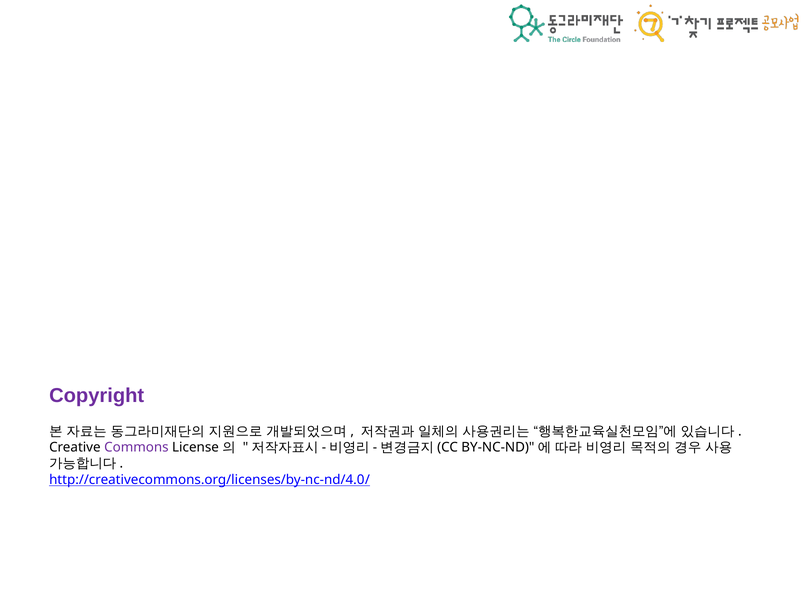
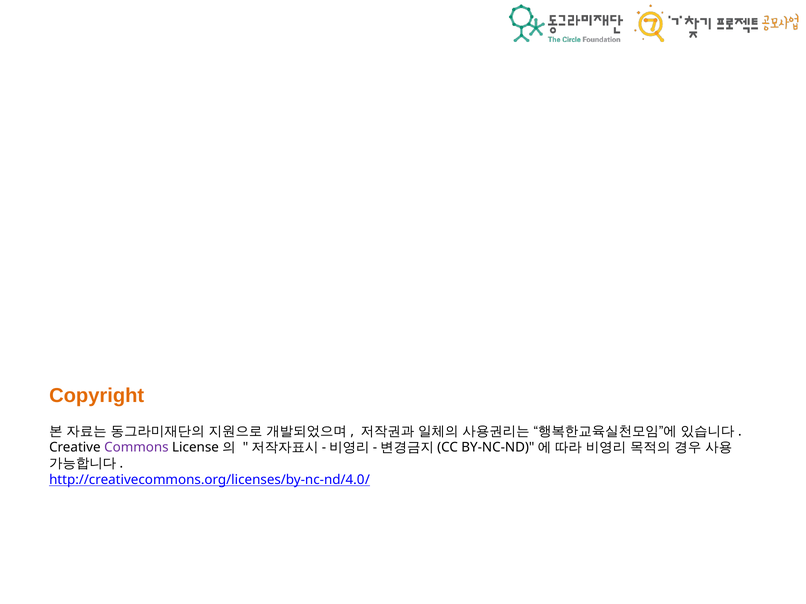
Copyright colour: purple -> orange
